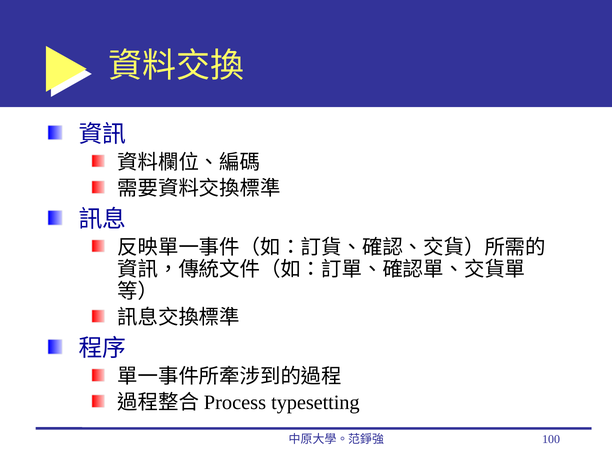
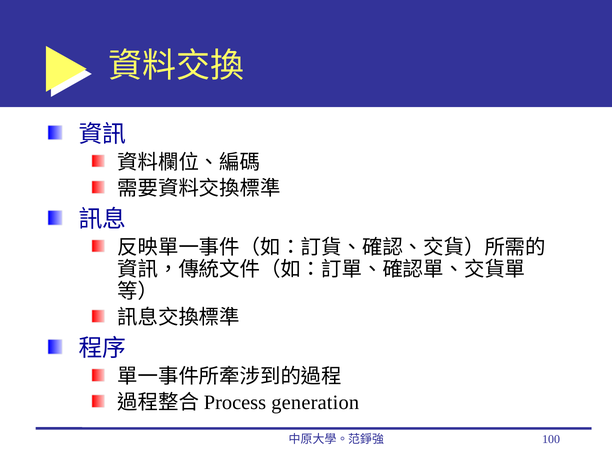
typesetting: typesetting -> generation
